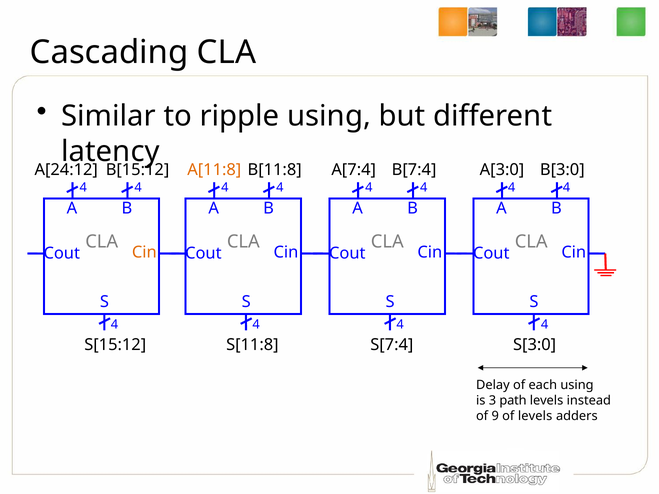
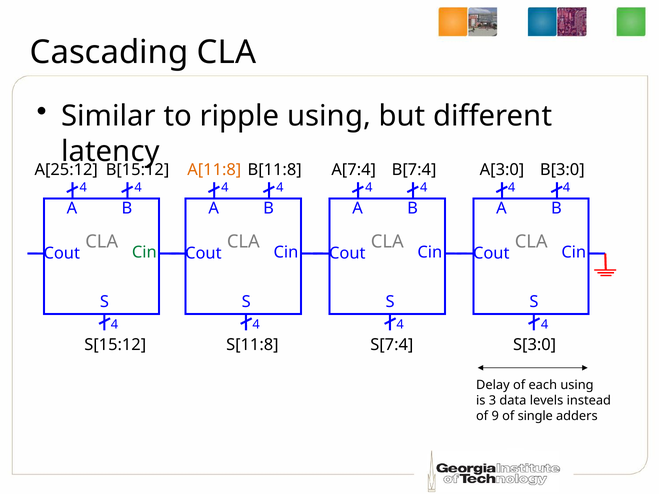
A[24:12: A[24:12 -> A[25:12
Cin at (144, 252) colour: orange -> green
path: path -> data
of levels: levels -> single
